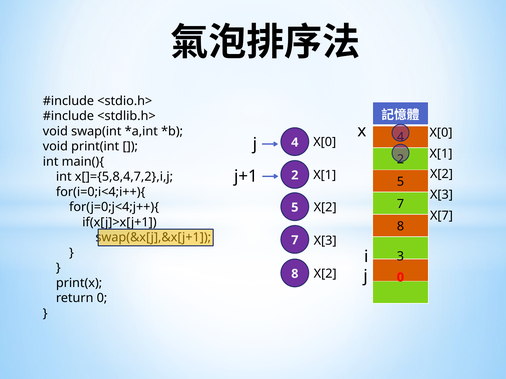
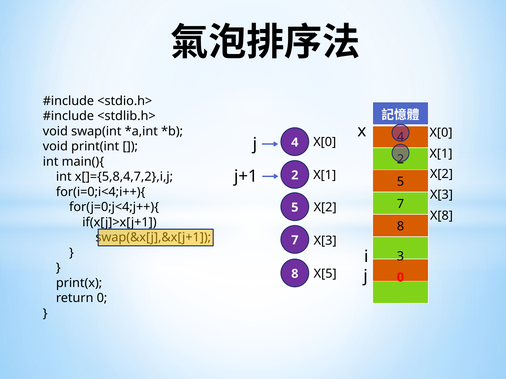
X[7: X[7 -> X[8
X[2 at (325, 274): X[2 -> X[5
